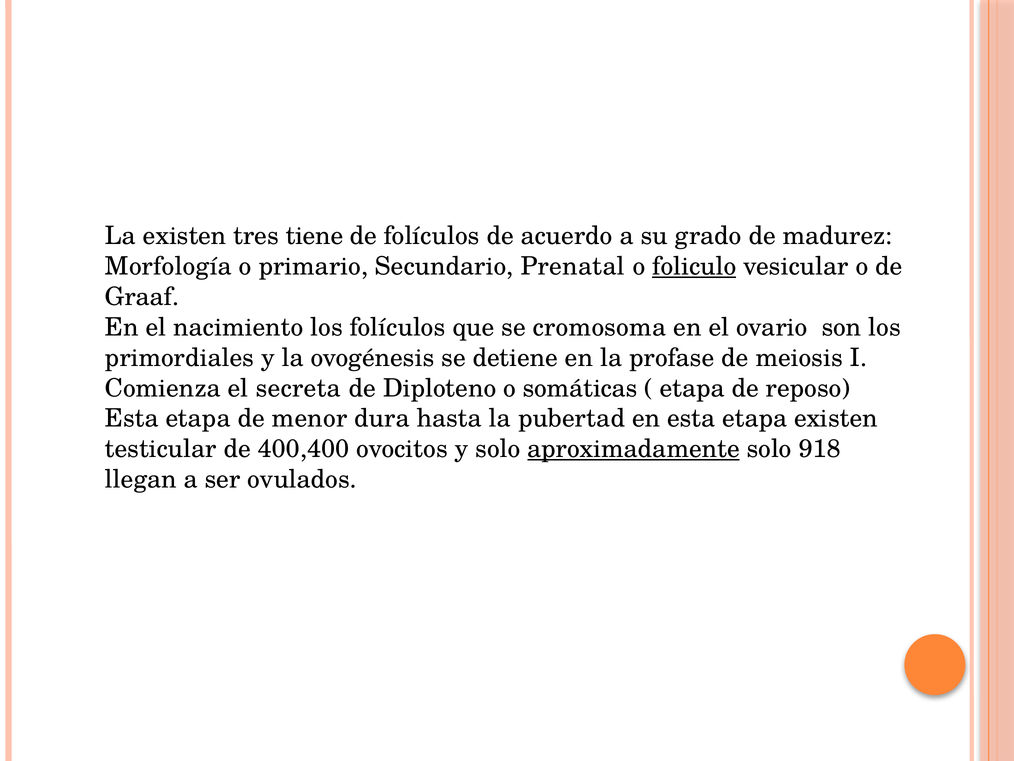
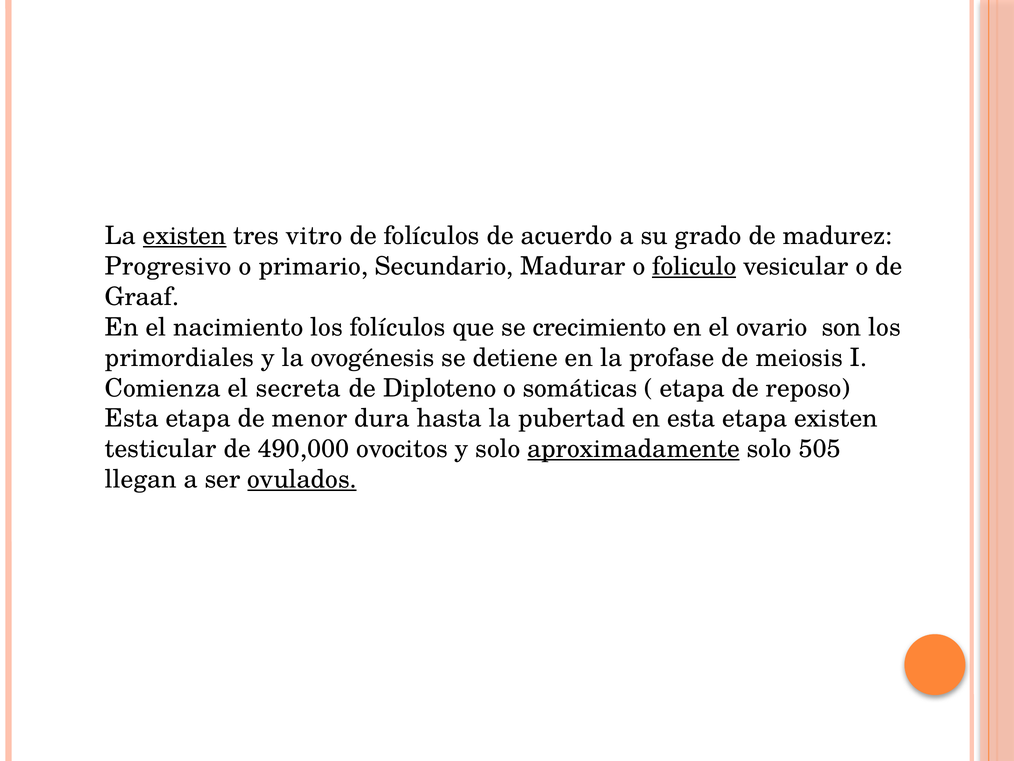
existen at (185, 236) underline: none -> present
tiene: tiene -> vitro
Morfología: Morfología -> Progresivo
Prenatal: Prenatal -> Madurar
cromosoma: cromosoma -> crecimiento
400,400: 400,400 -> 490,000
918: 918 -> 505
ovulados underline: none -> present
